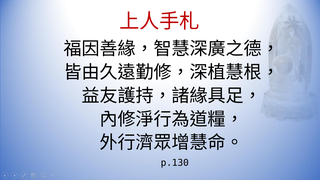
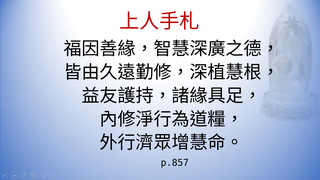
p.130: p.130 -> p.857
